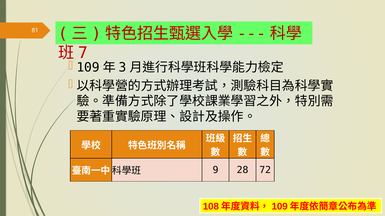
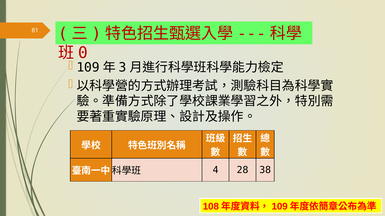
7: 7 -> 0
9: 9 -> 4
72: 72 -> 38
